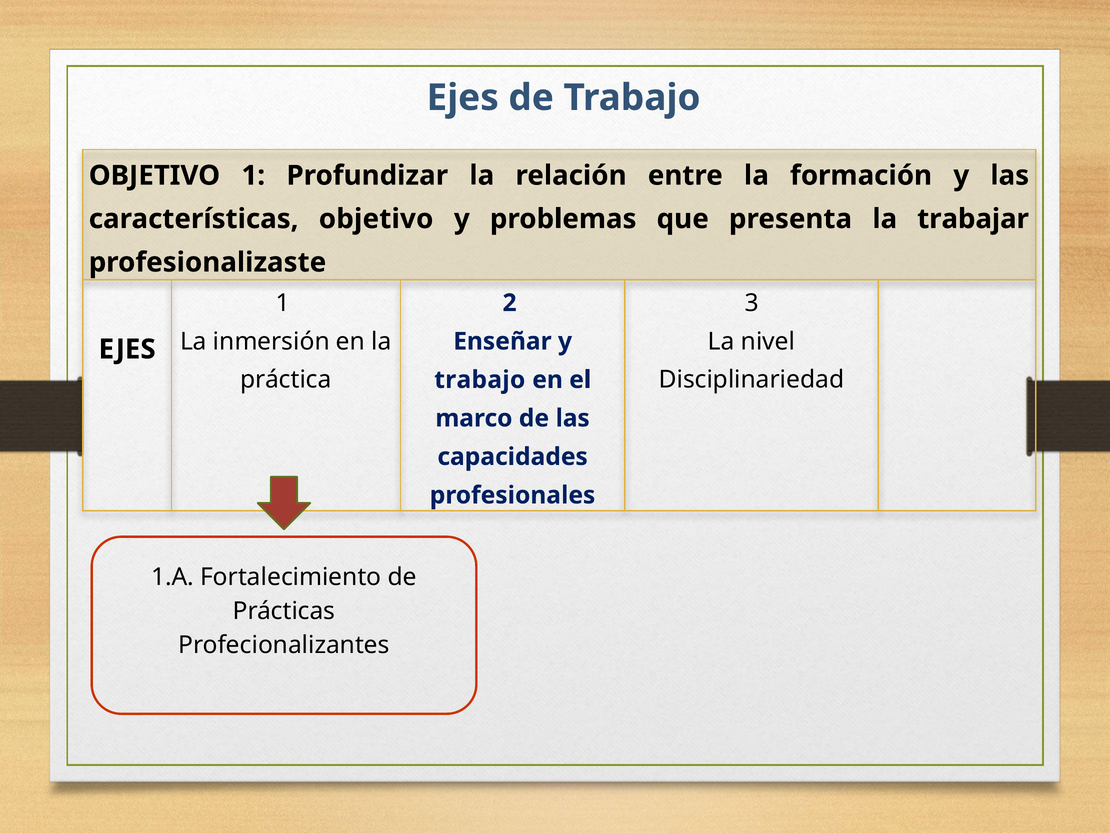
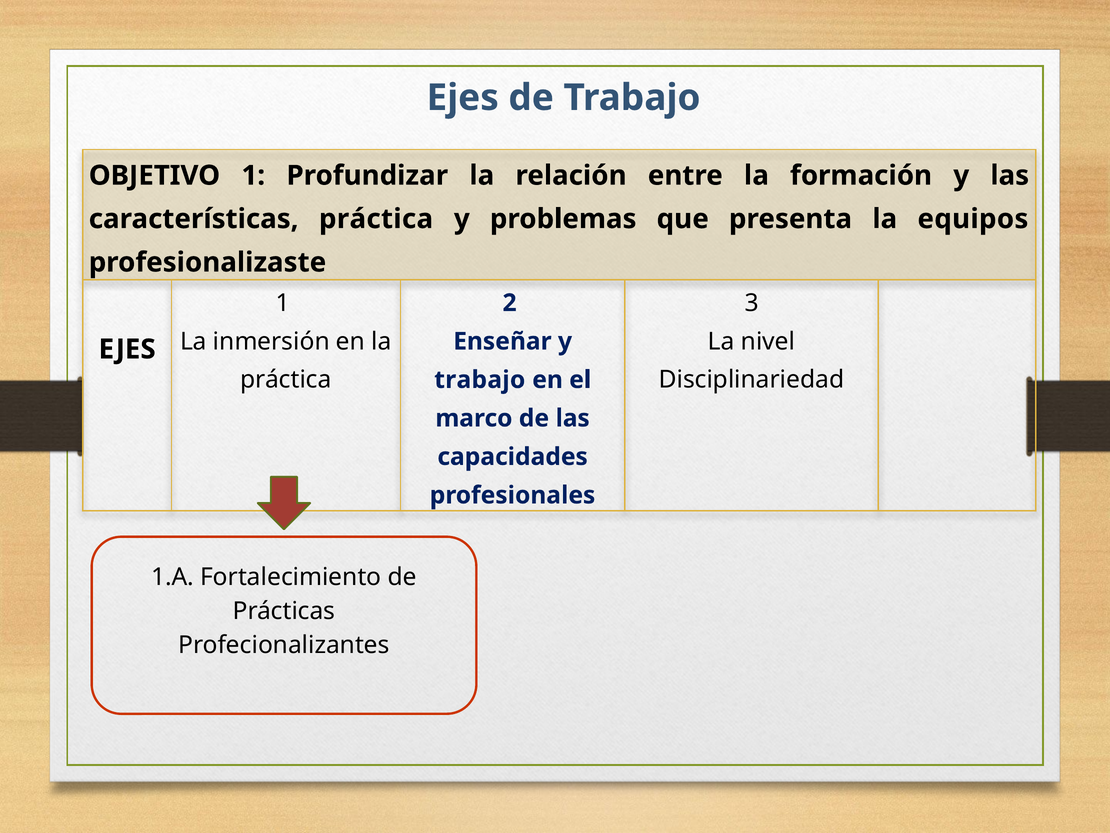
características objetivo: objetivo -> práctica
trabajar: trabajar -> equipos
